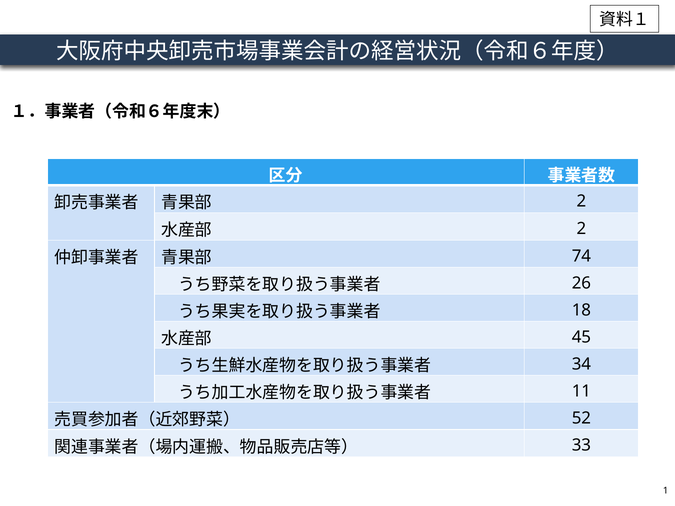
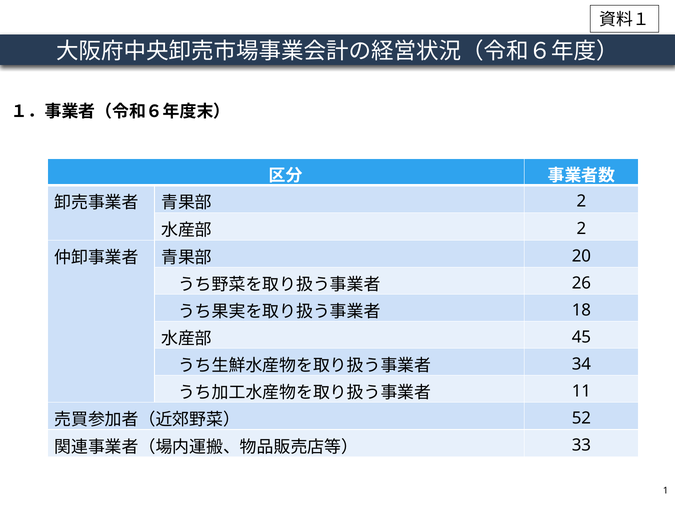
74: 74 -> 20
